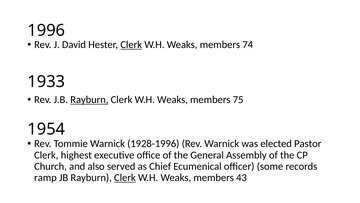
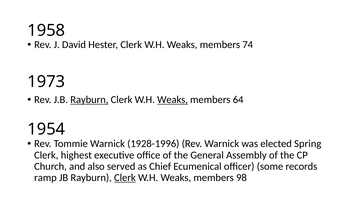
1996: 1996 -> 1958
Clerk at (131, 45) underline: present -> none
1933: 1933 -> 1973
Weaks at (172, 99) underline: none -> present
75: 75 -> 64
Pastor: Pastor -> Spring
43: 43 -> 98
